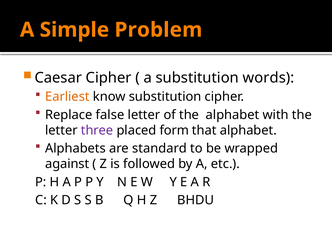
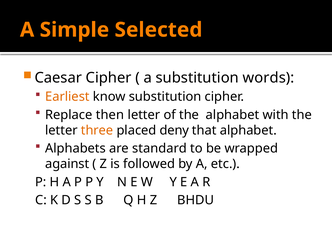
Problem: Problem -> Selected
false: false -> then
three colour: purple -> orange
form: form -> deny
